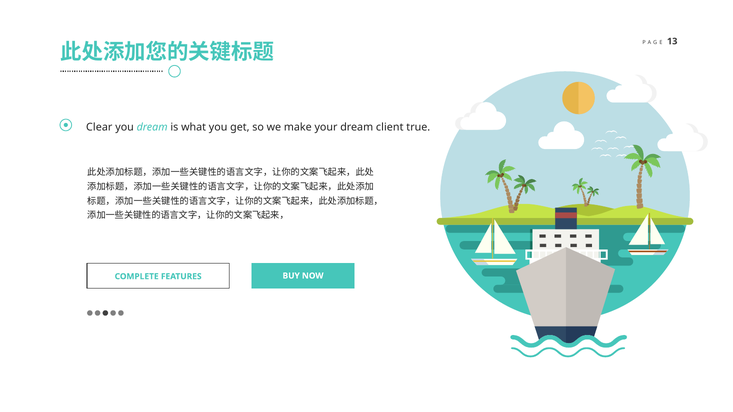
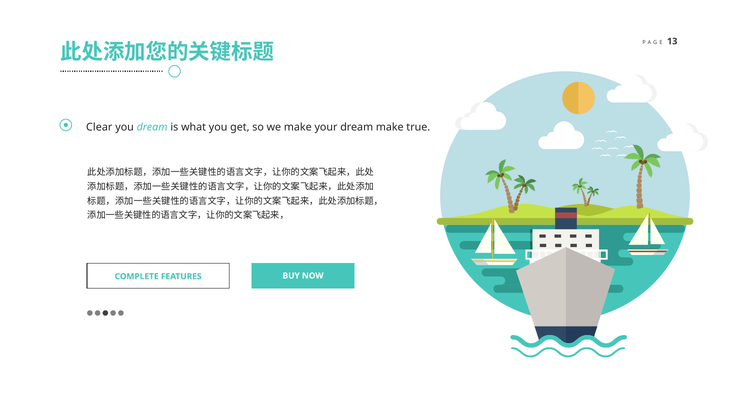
dream client: client -> make
